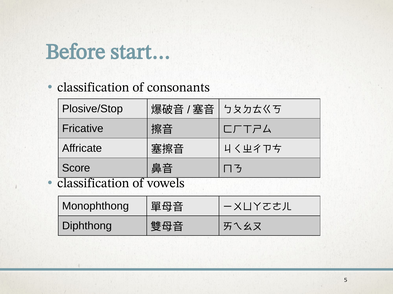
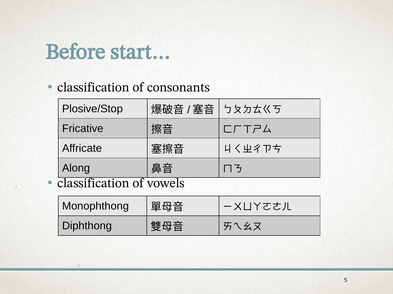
Score: Score -> Along
